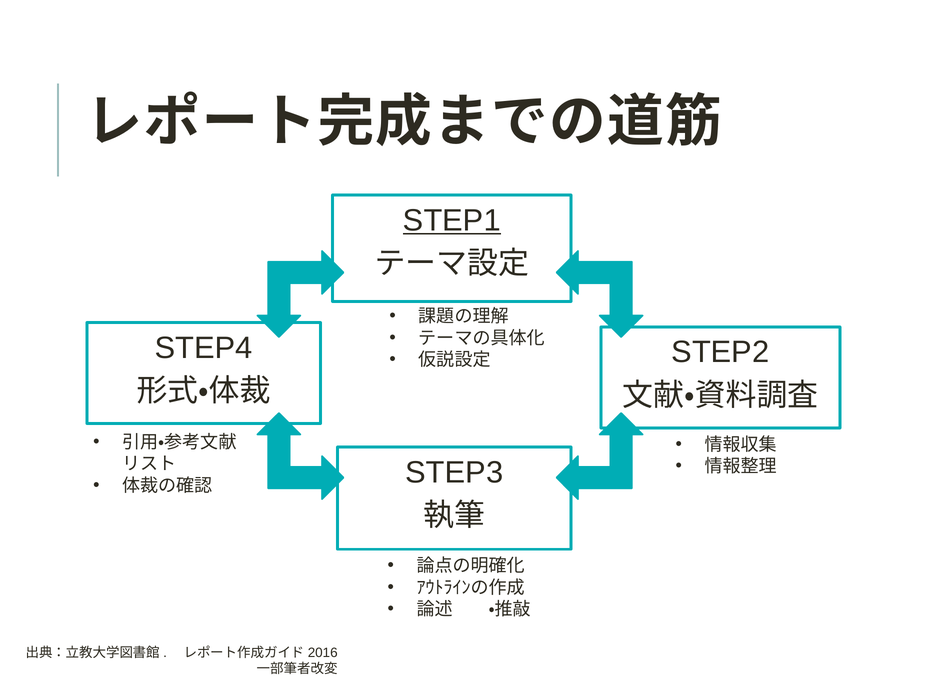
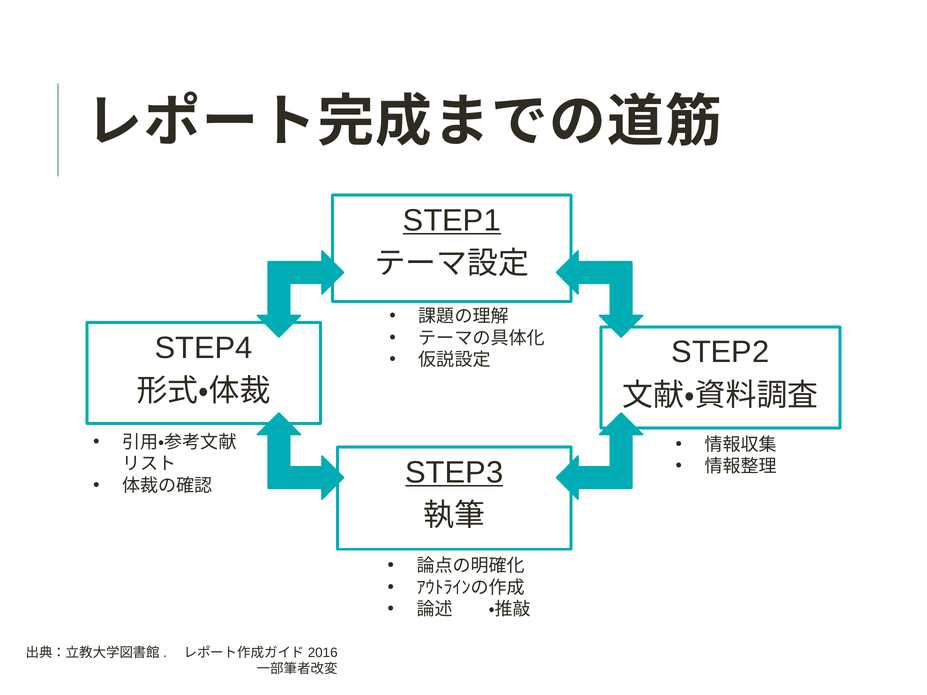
STEP3 underline: none -> present
